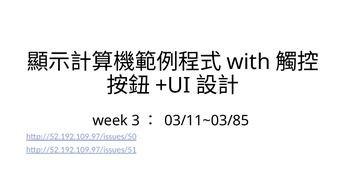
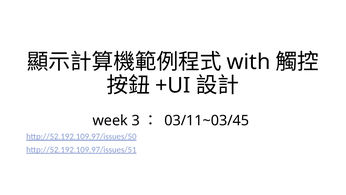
03/11~03/85: 03/11~03/85 -> 03/11~03/45
